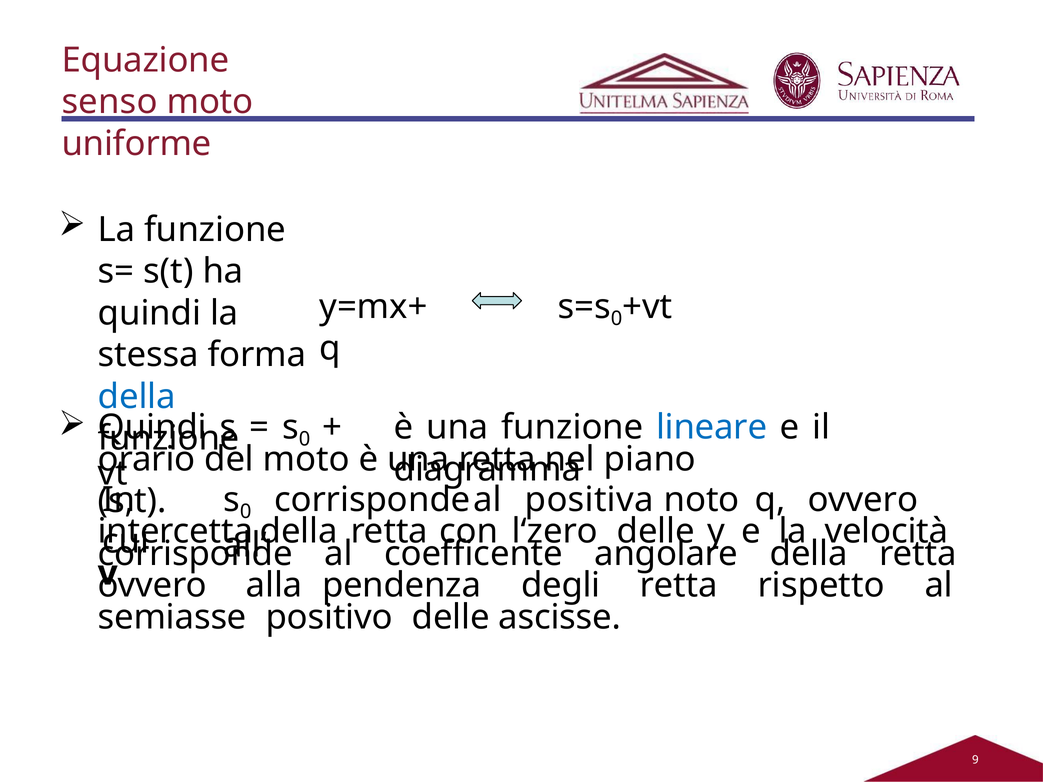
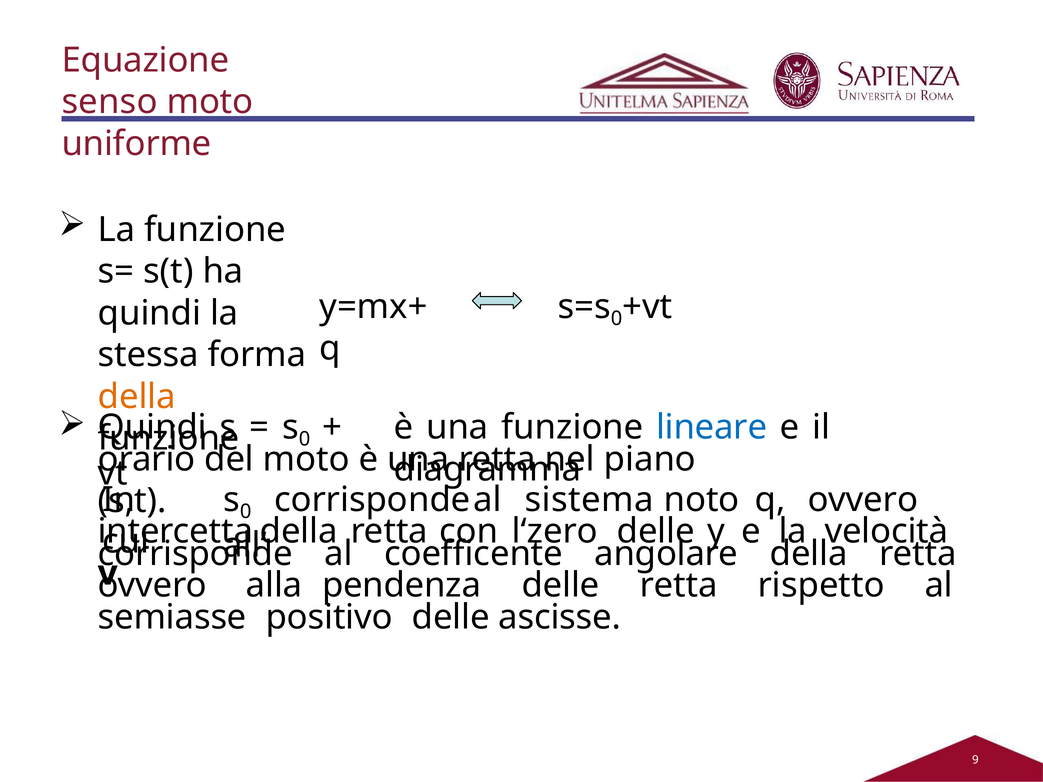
della at (137, 397) colour: blue -> orange
positiva: positiva -> sistema
pendenza degli: degli -> delle
